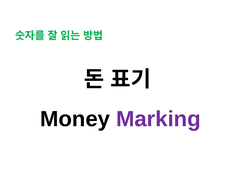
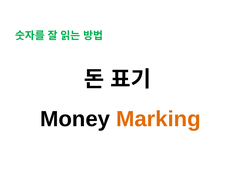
Marking colour: purple -> orange
